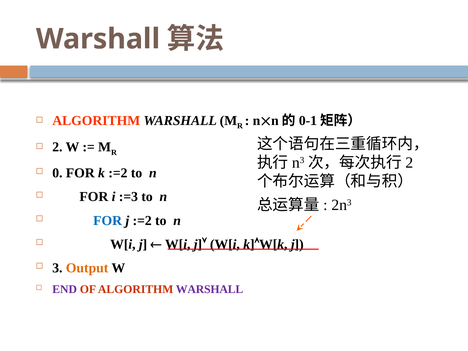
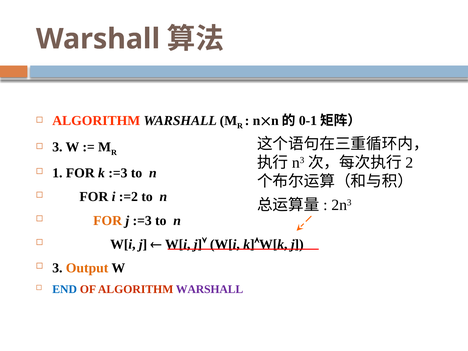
2 at (57, 147): 2 -> 3
0: 0 -> 1
k :=2: :=2 -> :=3
:=3: :=3 -> :=2
FOR at (108, 221) colour: blue -> orange
j :=2: :=2 -> :=3
END colour: purple -> blue
